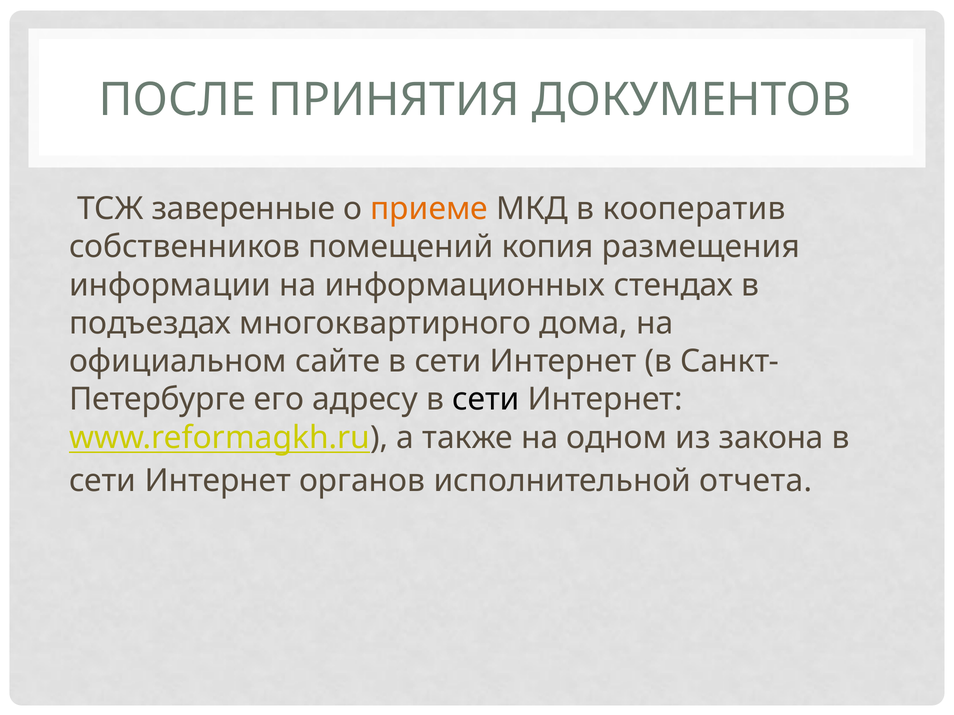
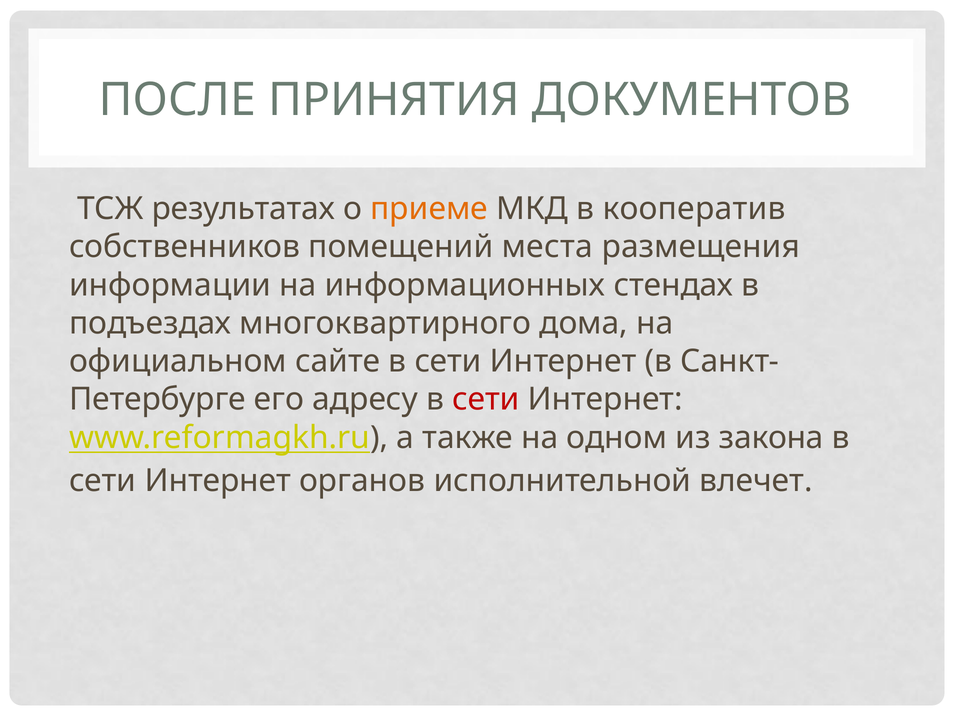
заверенные: заверенные -> результатах
копия: копия -> места
сети at (486, 400) colour: black -> red
отчета: отчета -> влечет
